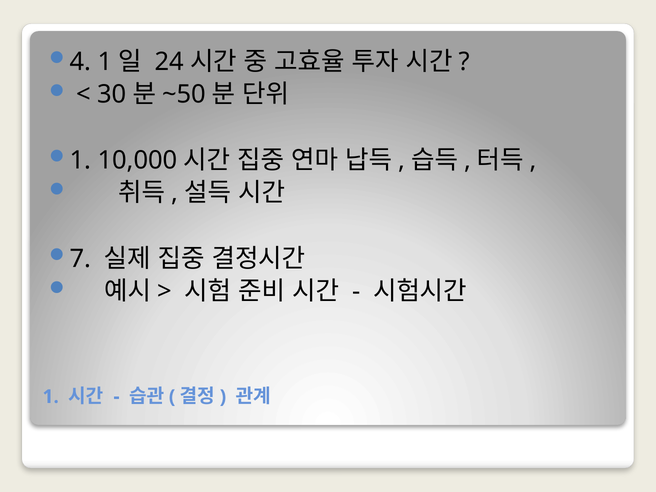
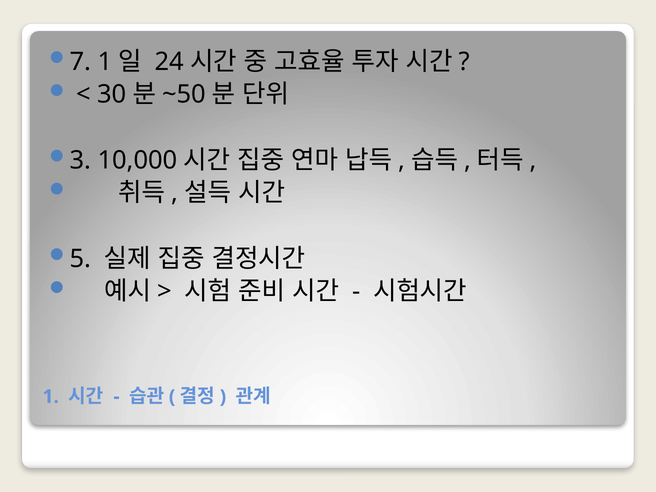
4: 4 -> 7
1 at (80, 160): 1 -> 3
7: 7 -> 5
